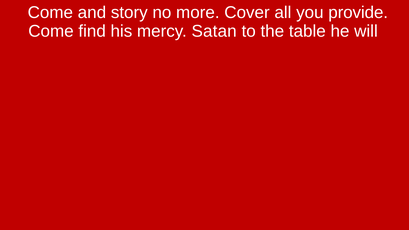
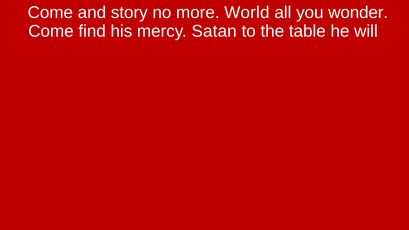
Cover: Cover -> World
provide: provide -> wonder
